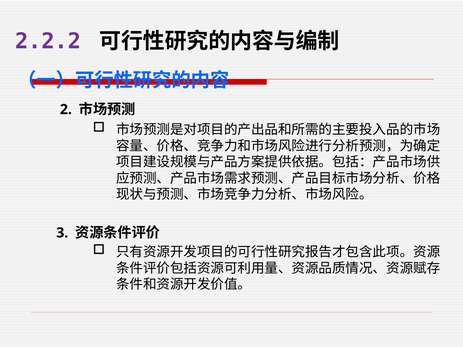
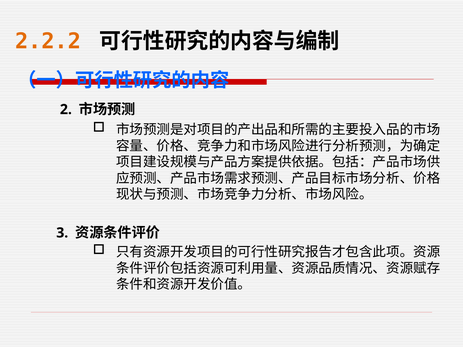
2.2.2 colour: purple -> orange
